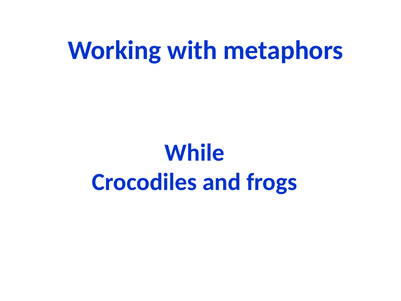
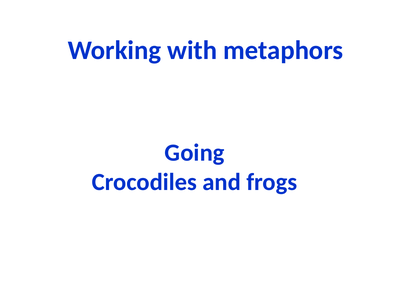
While: While -> Going
